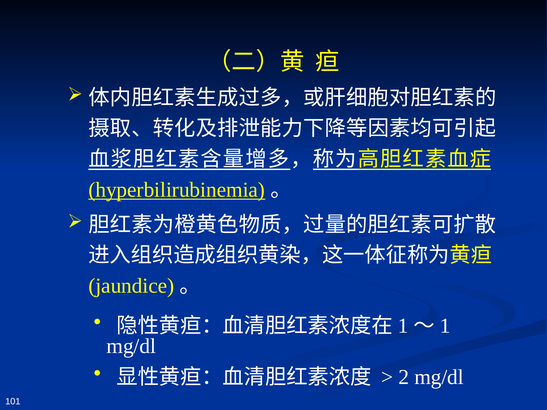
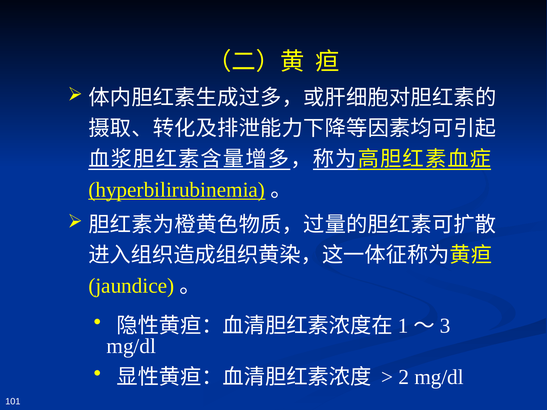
1 at (445, 326): 1 -> 3
